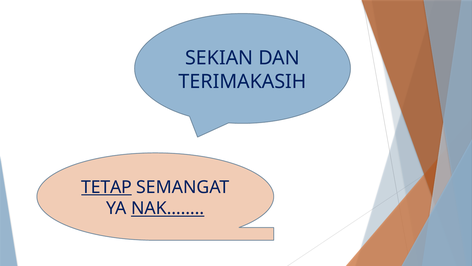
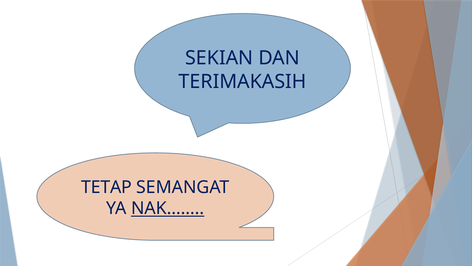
TETAP underline: present -> none
